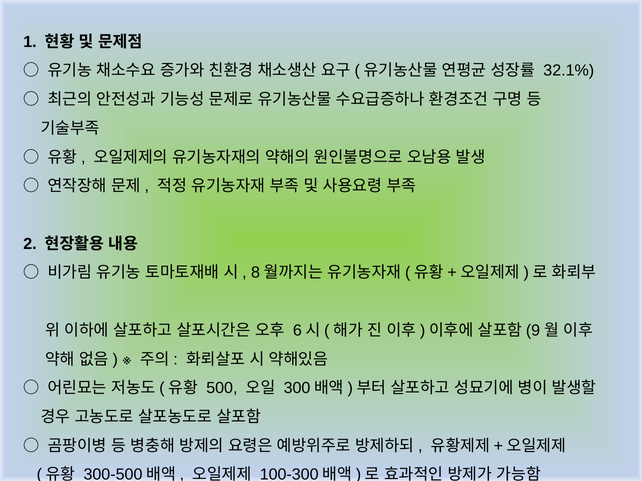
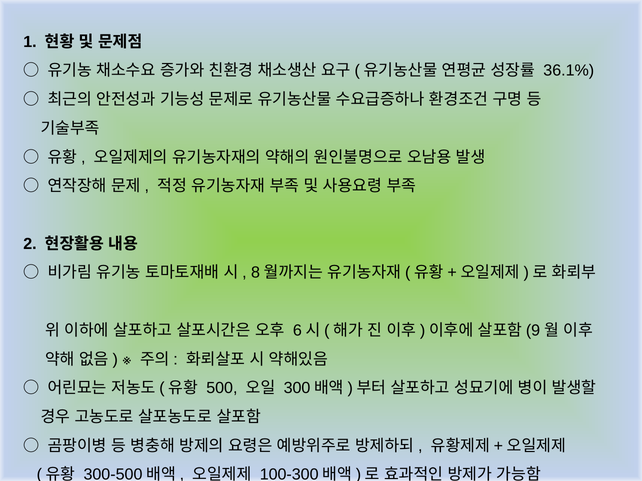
32.1%: 32.1% -> 36.1%
